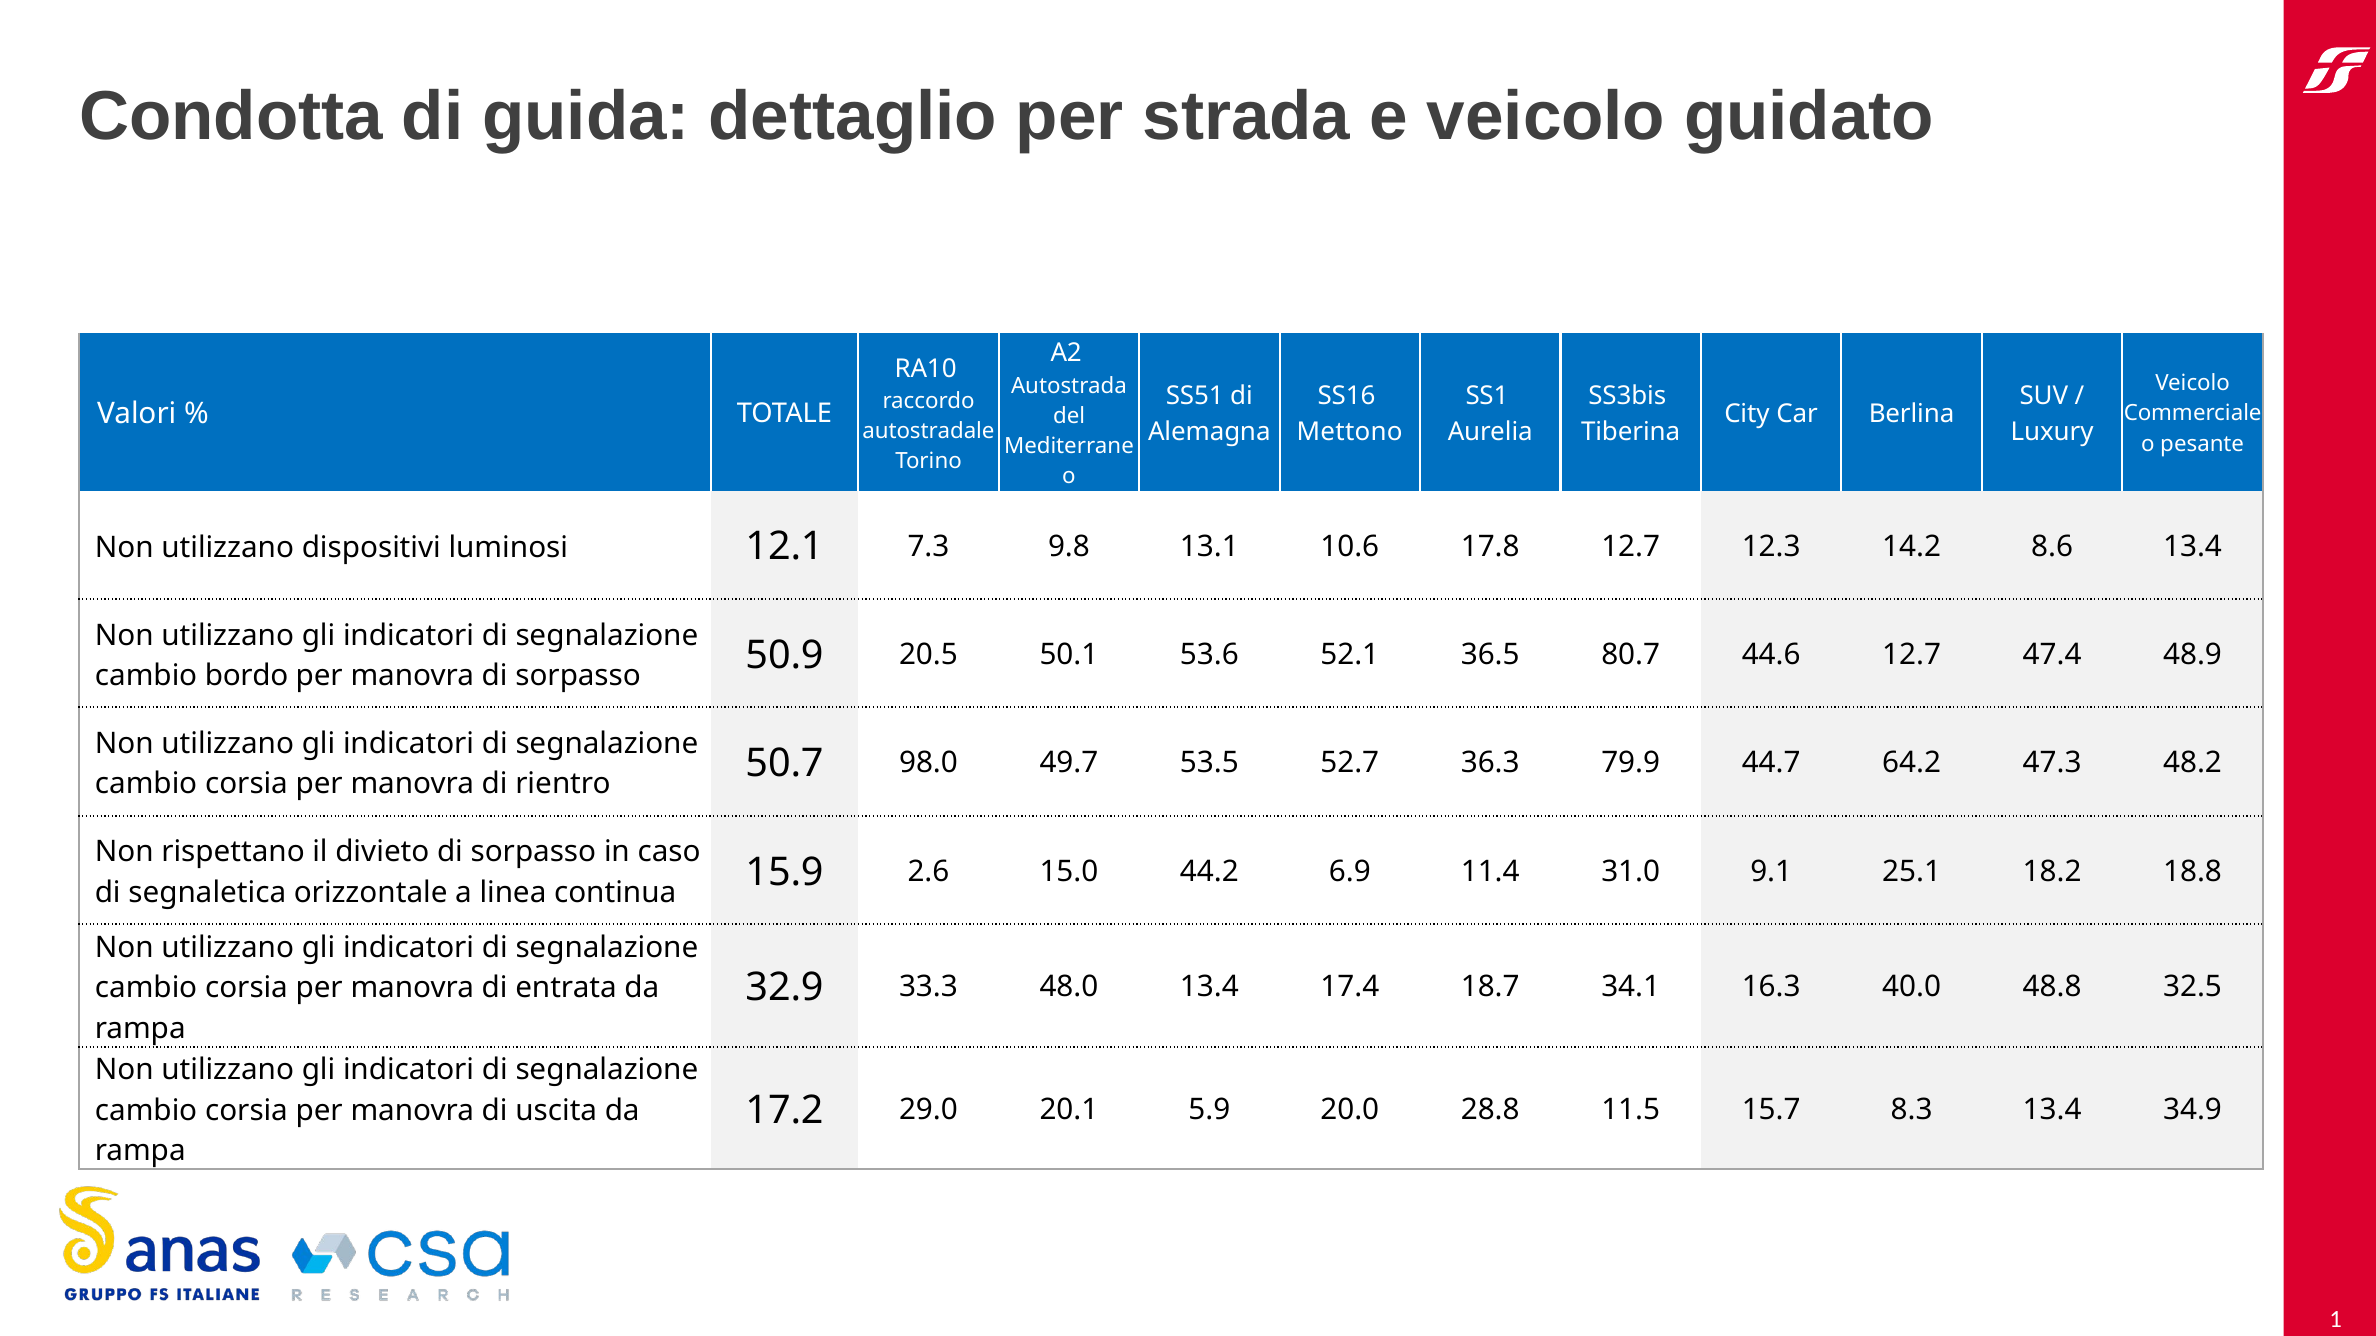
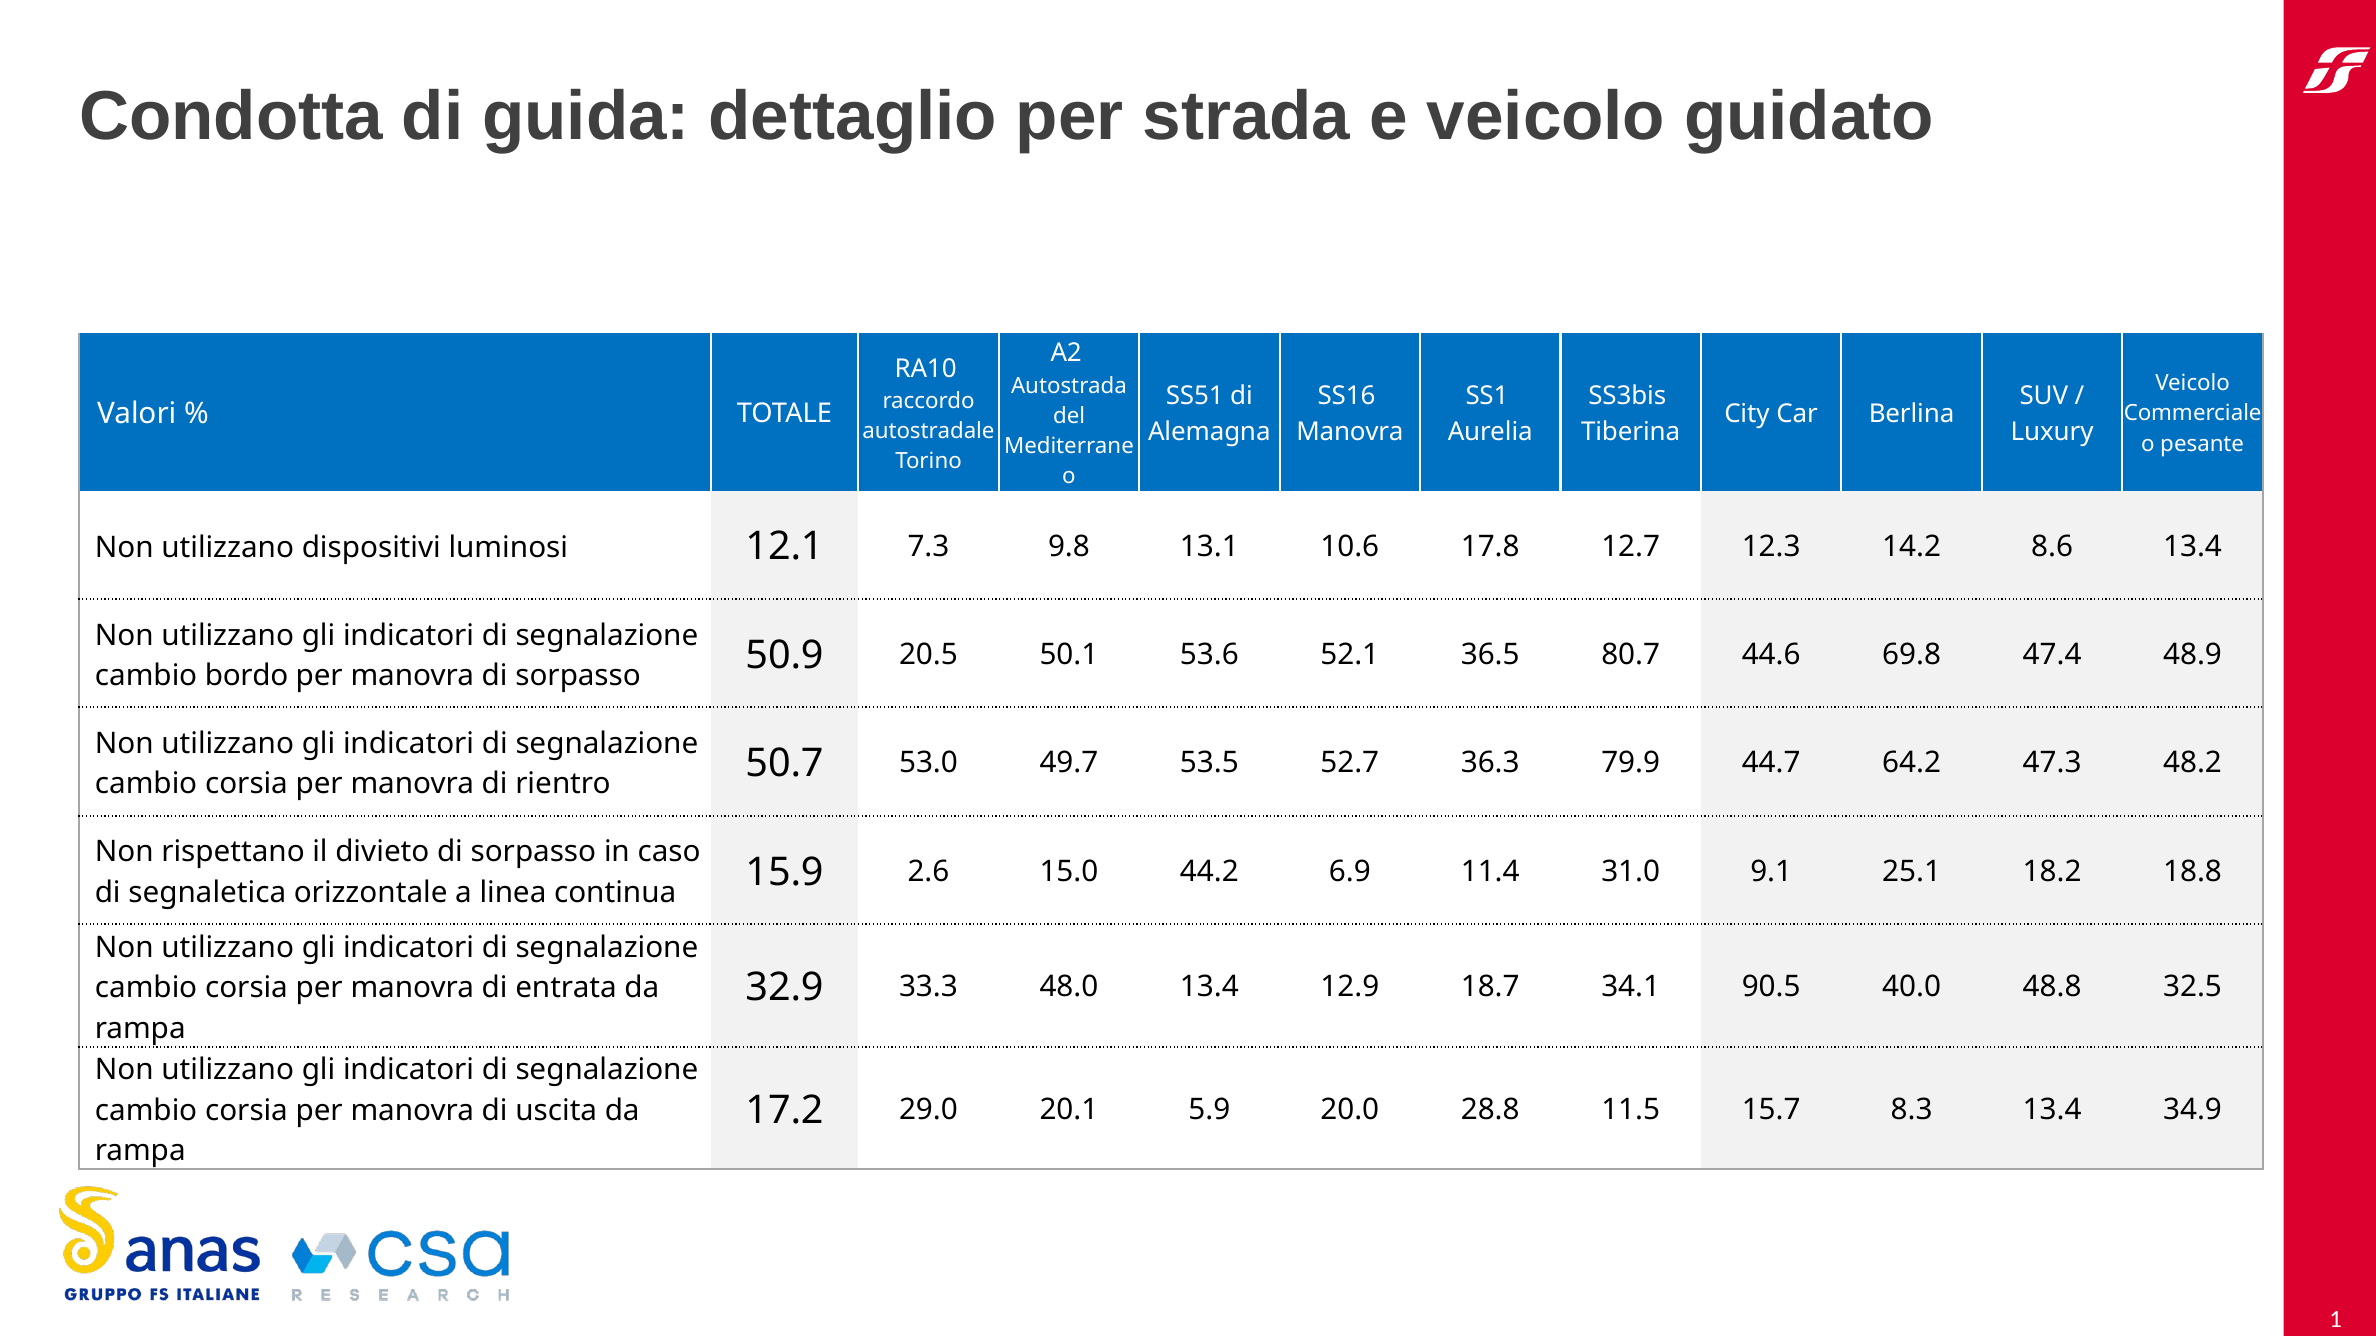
Mettono at (1350, 432): Mettono -> Manovra
44.6 12.7: 12.7 -> 69.8
98.0: 98.0 -> 53.0
17.4: 17.4 -> 12.9
16.3: 16.3 -> 90.5
